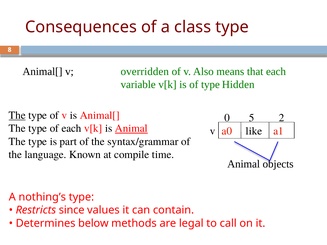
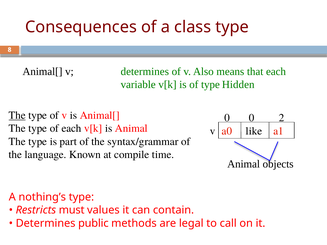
v overridden: overridden -> determines
0 5: 5 -> 0
Animal at (131, 129) underline: present -> none
since: since -> must
below: below -> public
